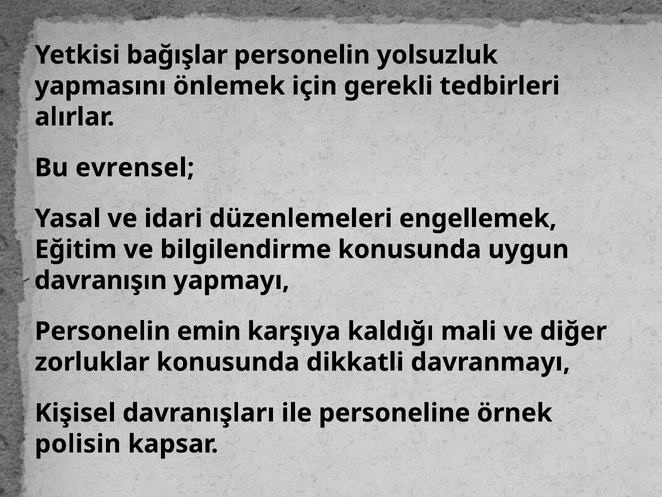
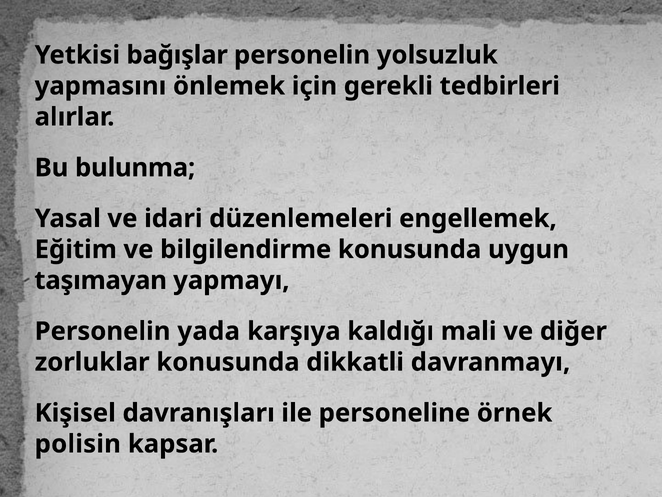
evrensel: evrensel -> bulunma
davranışın: davranışın -> taşımayan
emin: emin -> yada
